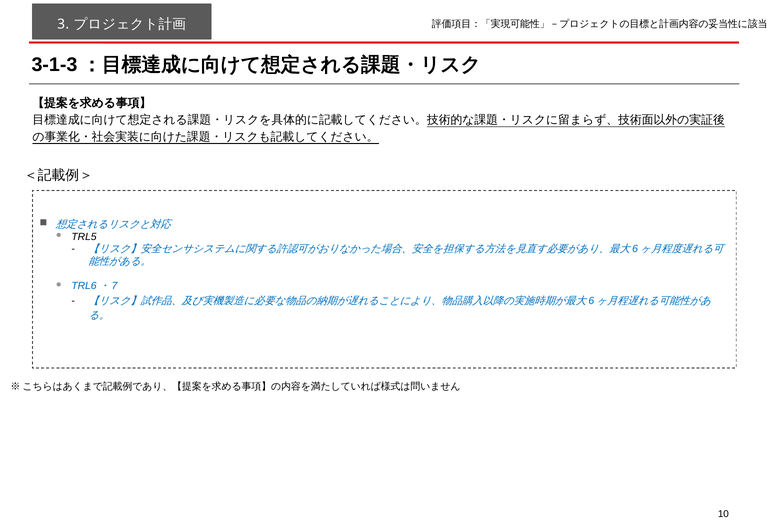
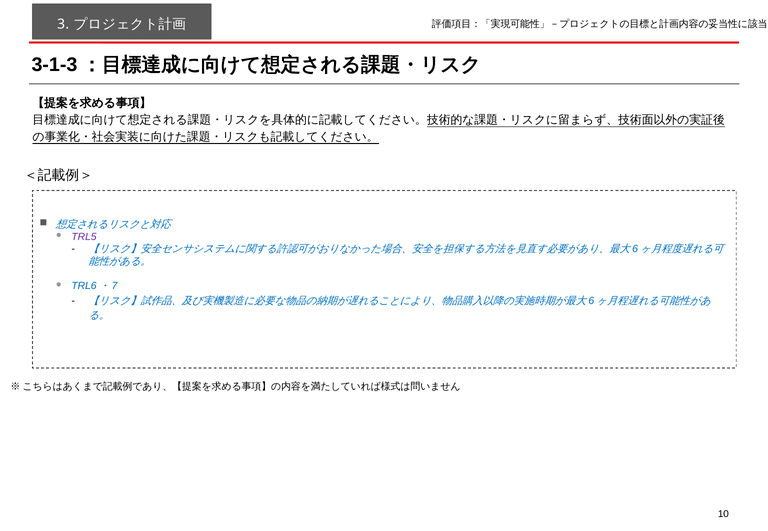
TRL5 colour: black -> purple
